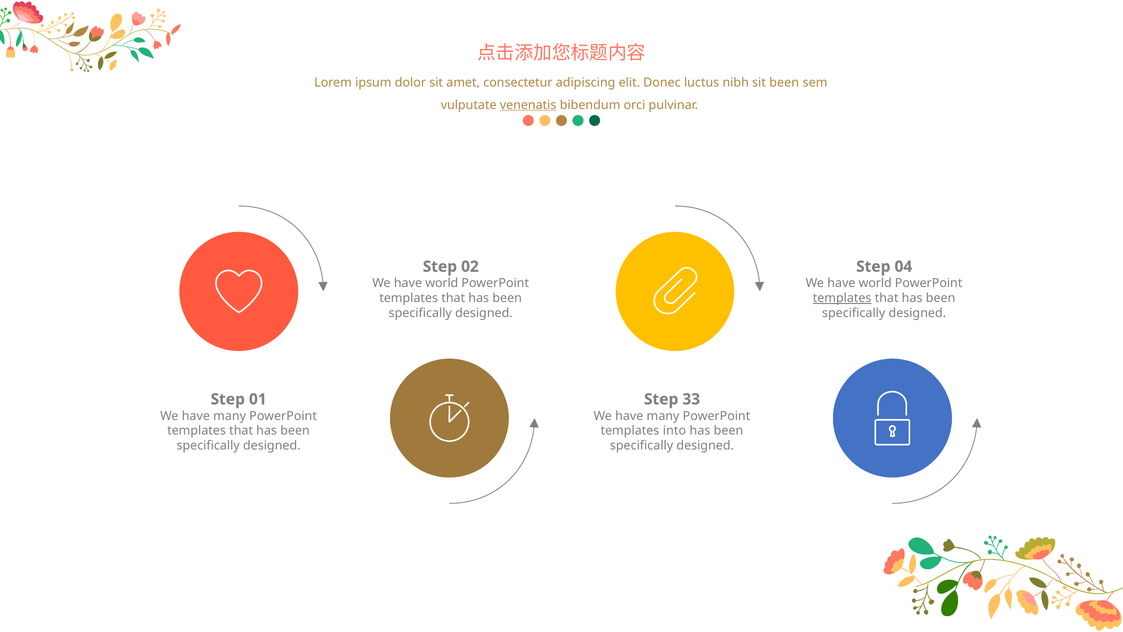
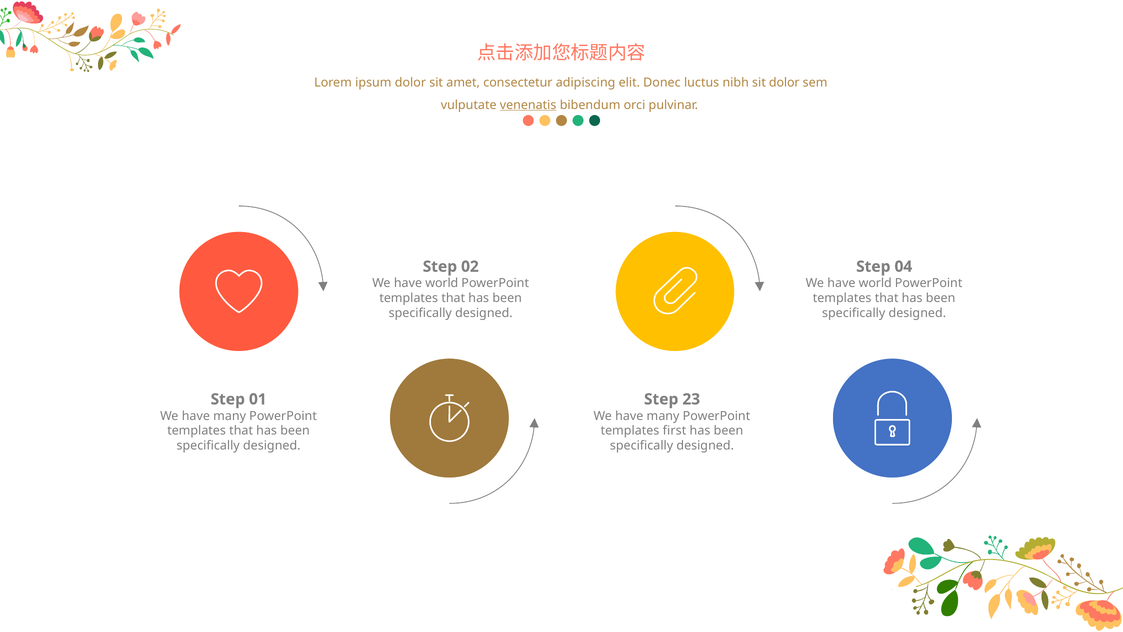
sit been: been -> dolor
templates at (842, 298) underline: present -> none
33: 33 -> 23
into: into -> first
